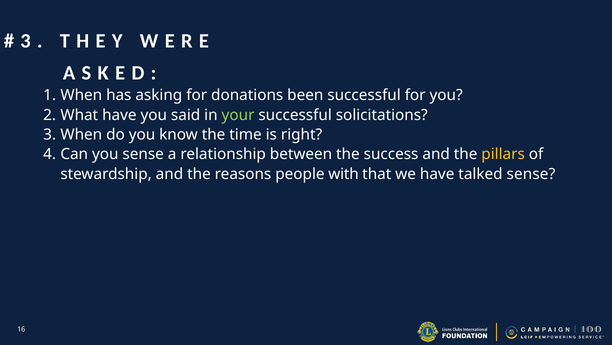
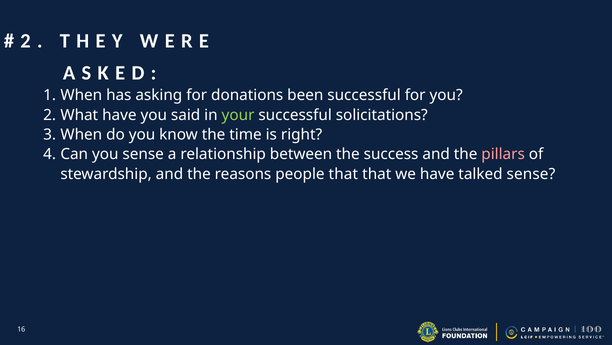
3 at (26, 41): 3 -> 2
pillars colour: yellow -> pink
people with: with -> that
